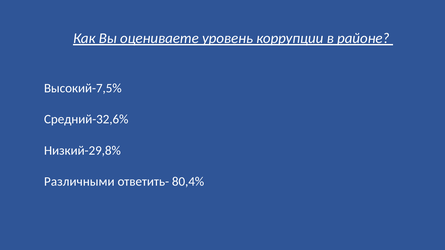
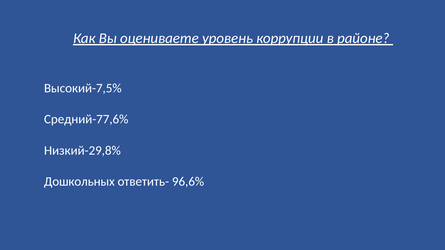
Средний-32,6%: Средний-32,6% -> Средний-77,6%
Различными: Различными -> Дошкольных
80,4%: 80,4% -> 96,6%
